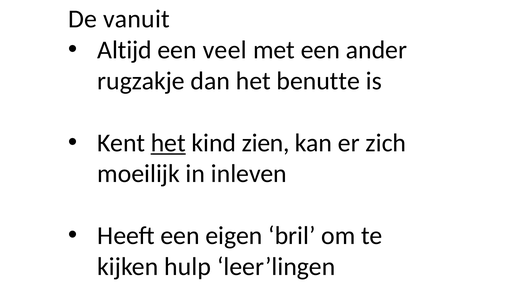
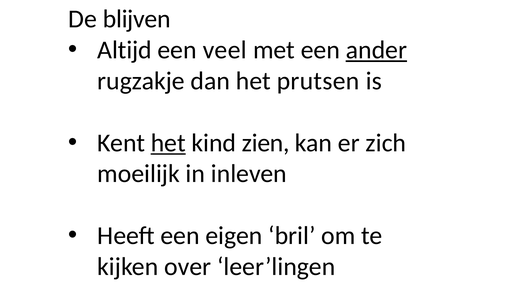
vanuit: vanuit -> blijven
ander underline: none -> present
benutte: benutte -> prutsen
hulp: hulp -> over
